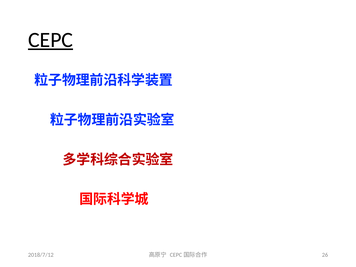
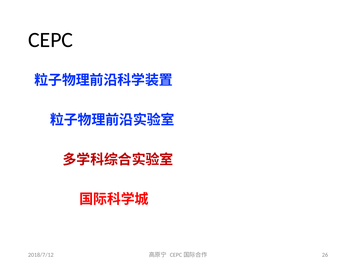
CEPC underline: present -> none
